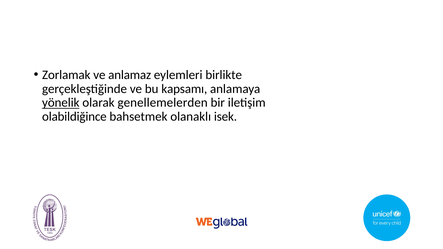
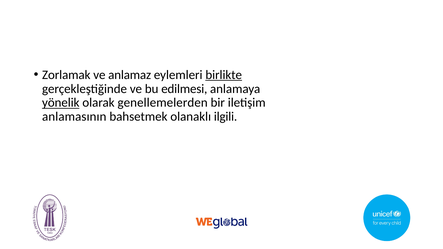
birlikte underline: none -> present
kapsamı: kapsamı -> edilmesi
olabildiğince: olabildiğince -> anlamasının
isek: isek -> ilgili
